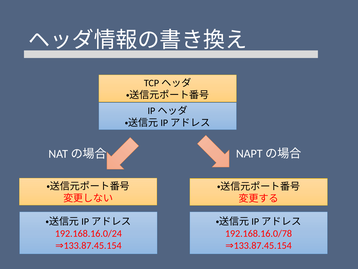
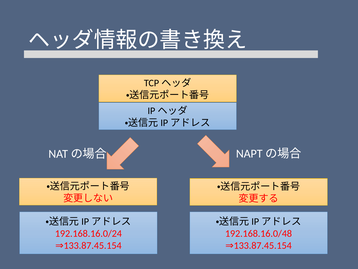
192.168.16.0/78: 192.168.16.0/78 -> 192.168.16.0/48
